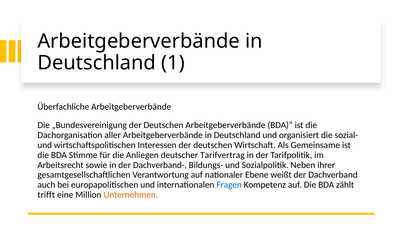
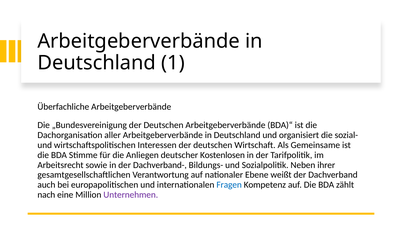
Tarifvertrag: Tarifvertrag -> Kostenlosen
trifft: trifft -> nach
Unternehmen colour: orange -> purple
